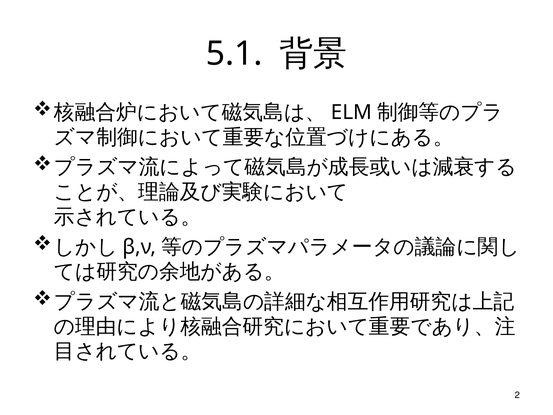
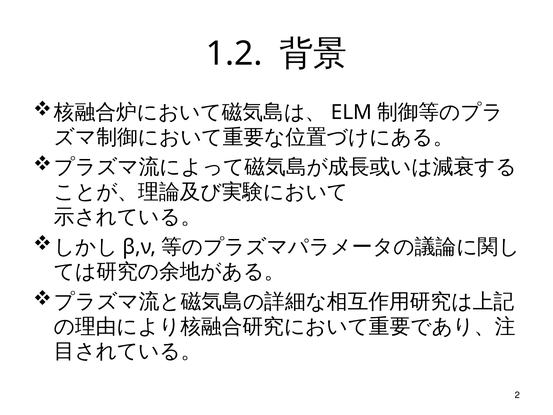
5.1: 5.1 -> 1.2
